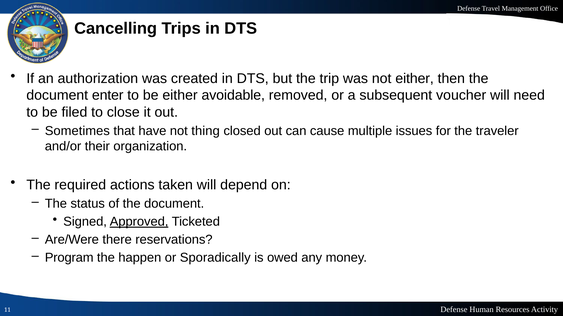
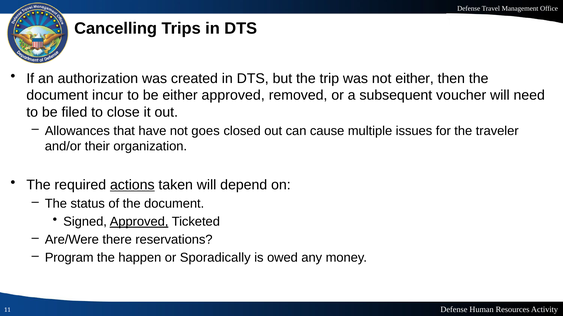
enter: enter -> incur
either avoidable: avoidable -> approved
Sometimes: Sometimes -> Allowances
thing: thing -> goes
actions underline: none -> present
